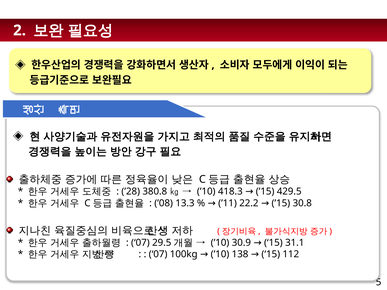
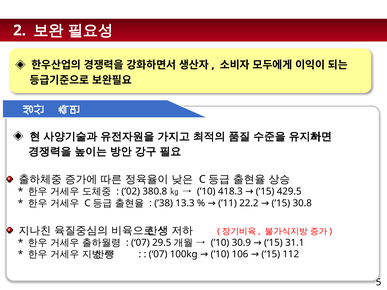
’28: ’28 -> ’02
’08: ’08 -> ’38
138: 138 -> 106
